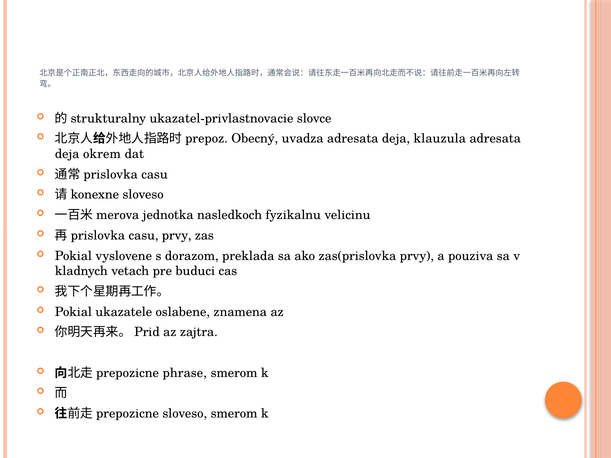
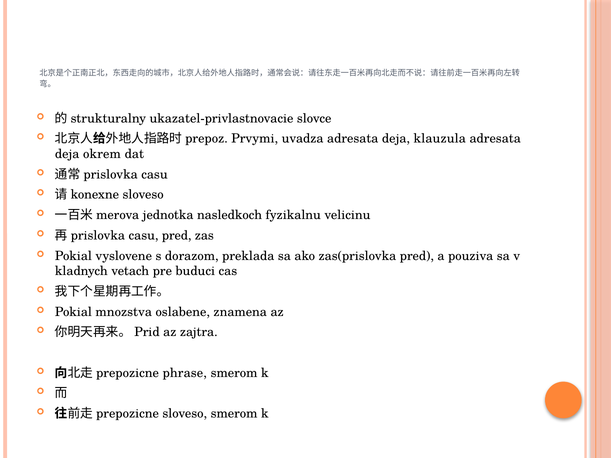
Obecný: Obecný -> Prvymi
casu prvy: prvy -> pred
zas(prislovka prvy: prvy -> pred
ukazatele: ukazatele -> mnozstva
